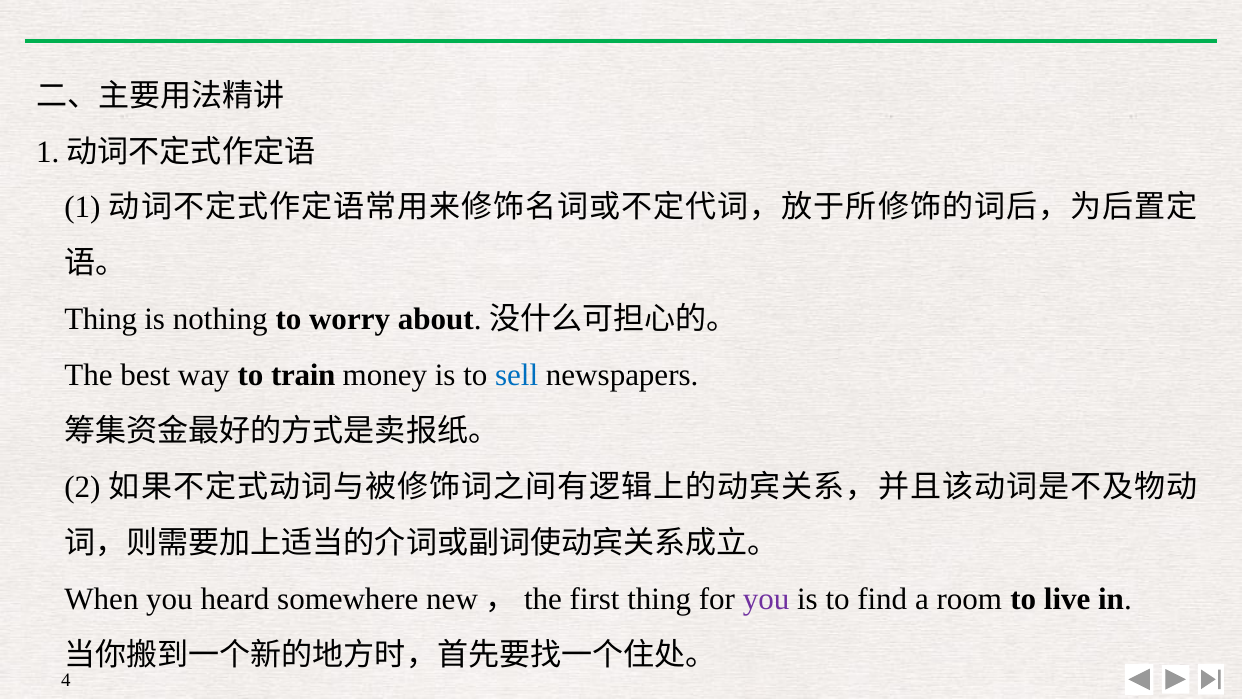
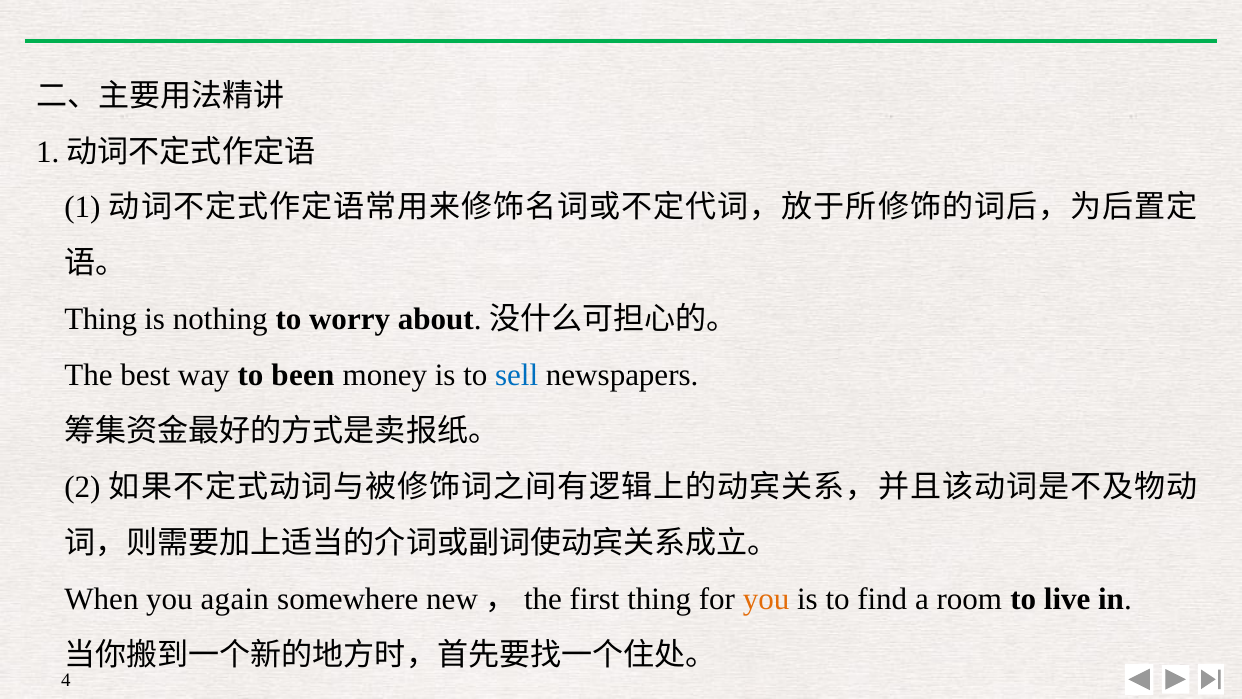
train: train -> been
heard: heard -> again
you at (766, 599) colour: purple -> orange
